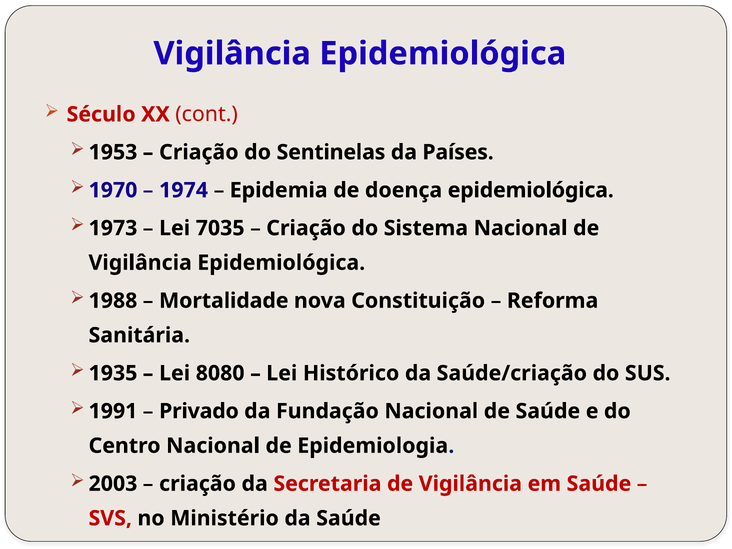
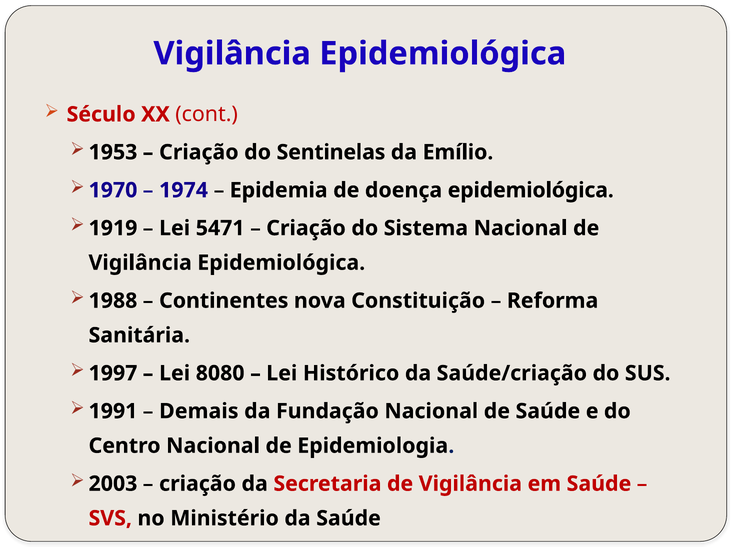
Países: Países -> Emílio
1973: 1973 -> 1919
7035: 7035 -> 5471
Mortalidade: Mortalidade -> Continentes
1935: 1935 -> 1997
Privado: Privado -> Demais
